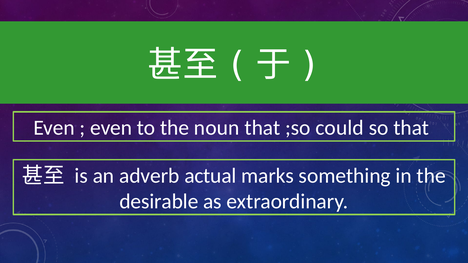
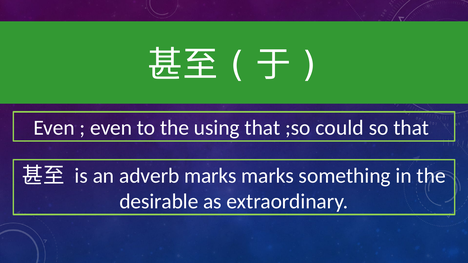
noun: noun -> using
adverb actual: actual -> marks
